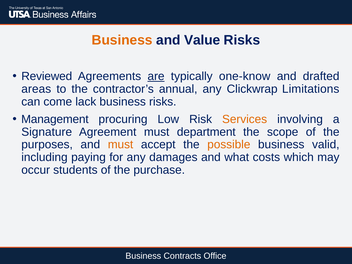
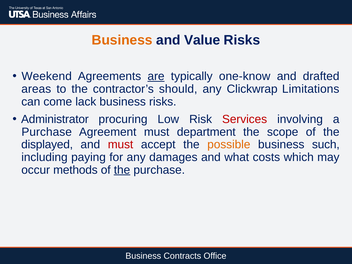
Reviewed: Reviewed -> Weekend
annual: annual -> should
Management: Management -> Administrator
Services colour: orange -> red
Signature at (47, 132): Signature -> Purchase
purposes: purposes -> displayed
must at (121, 145) colour: orange -> red
valid: valid -> such
students: students -> methods
the at (122, 170) underline: none -> present
